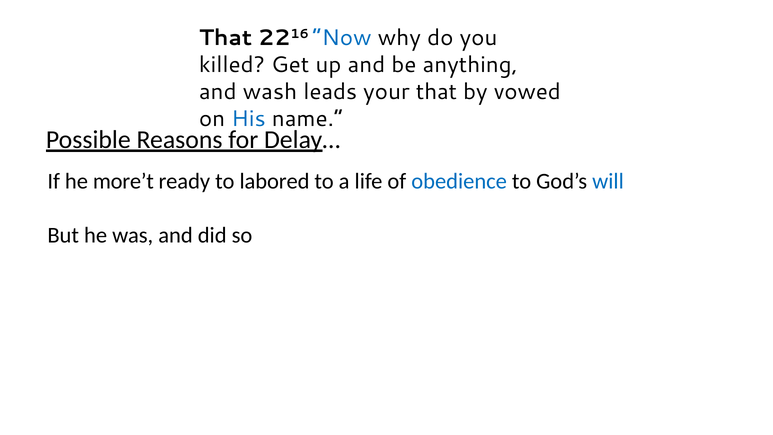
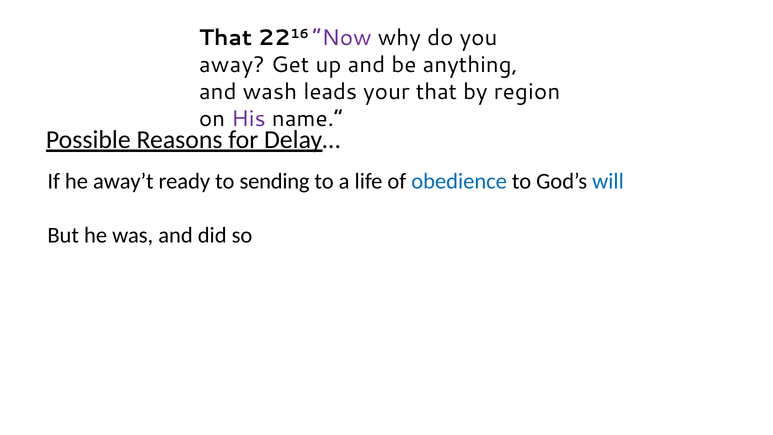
Now colour: blue -> purple
killed: killed -> away
vowed: vowed -> region
His colour: blue -> purple
more’t: more’t -> away’t
labored: labored -> sending
